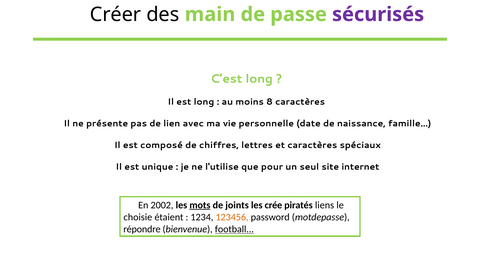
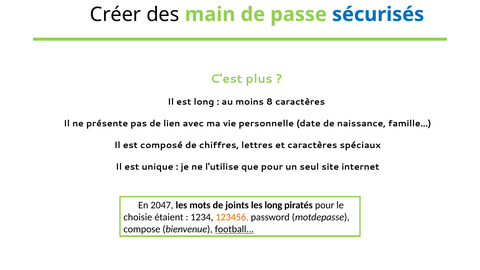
sécurisés colour: purple -> blue
C’est long: long -> plus
2002: 2002 -> 2047
mots underline: present -> none
les crée: crée -> long
piratés liens: liens -> pour
répondre: répondre -> compose
